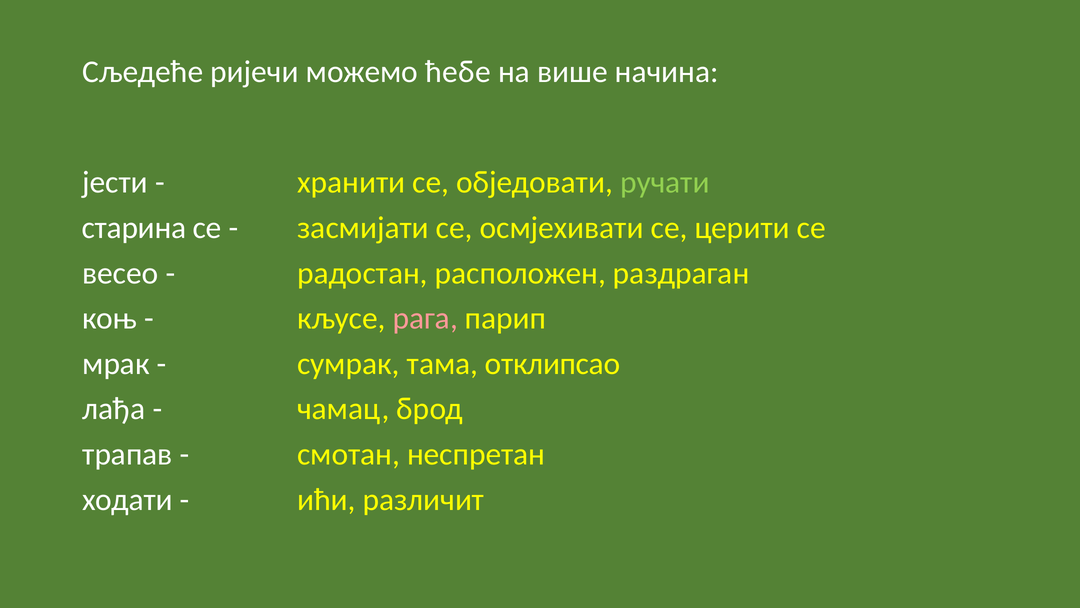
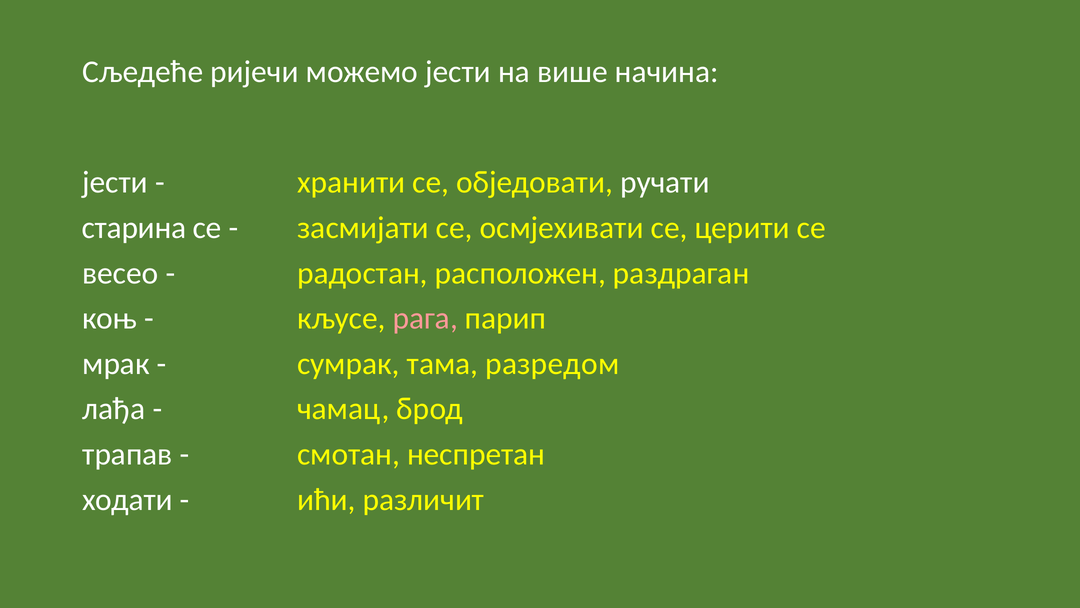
можемо ћебе: ћебе -> јести
ручати colour: light green -> white
отклипсао: отклипсао -> разредом
